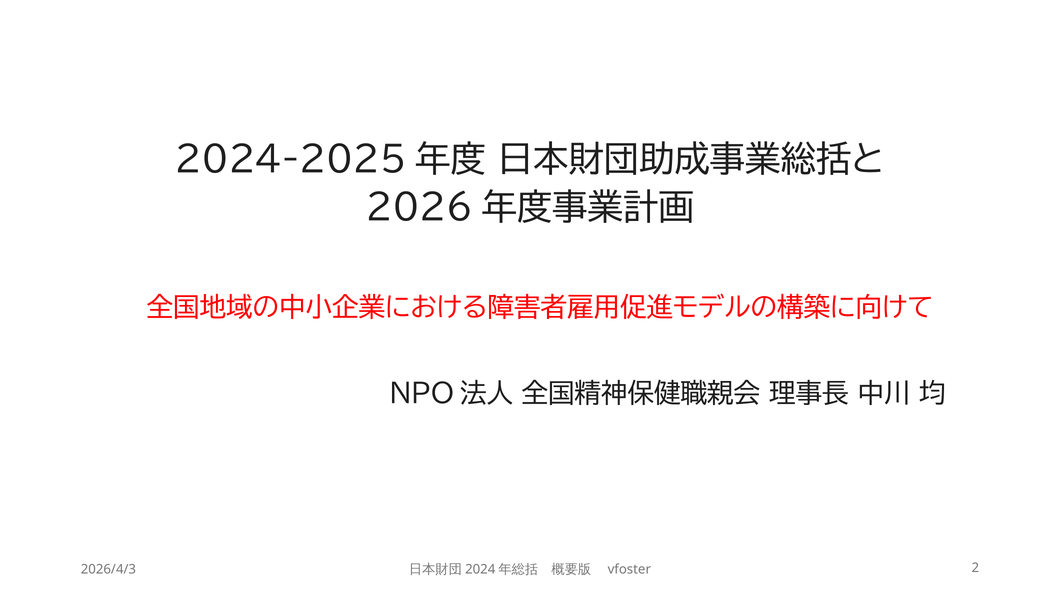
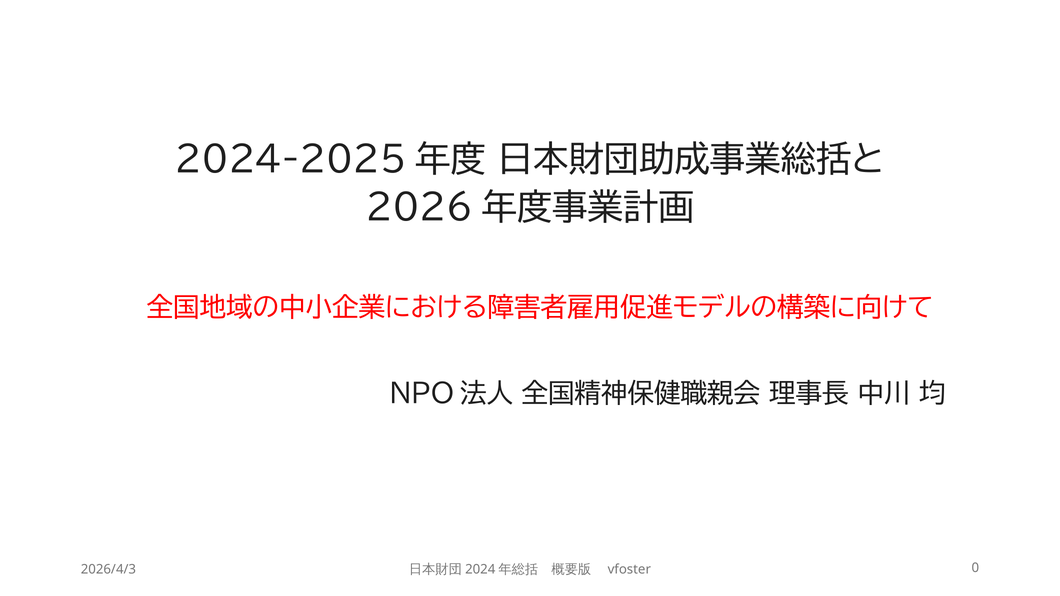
2: 2 -> 0
